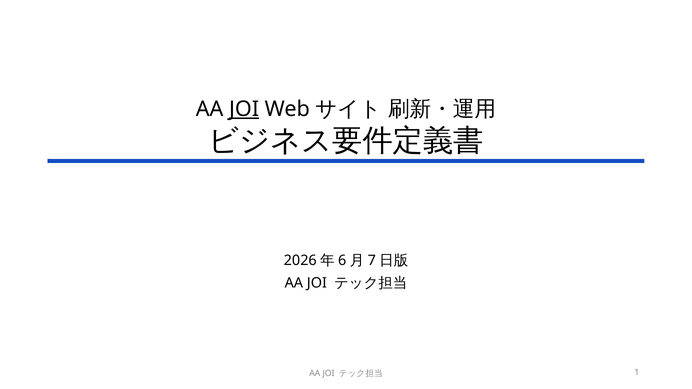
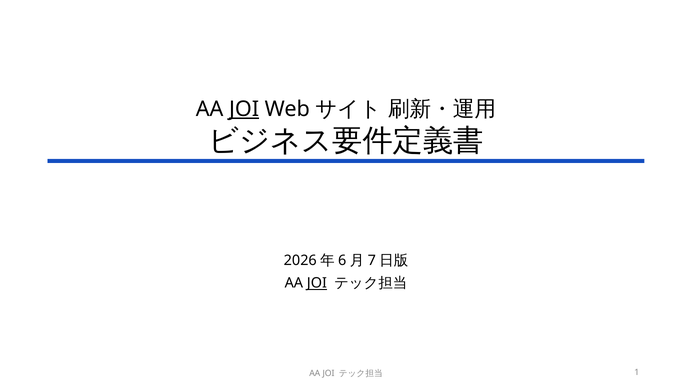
JOI at (317, 283) underline: none -> present
